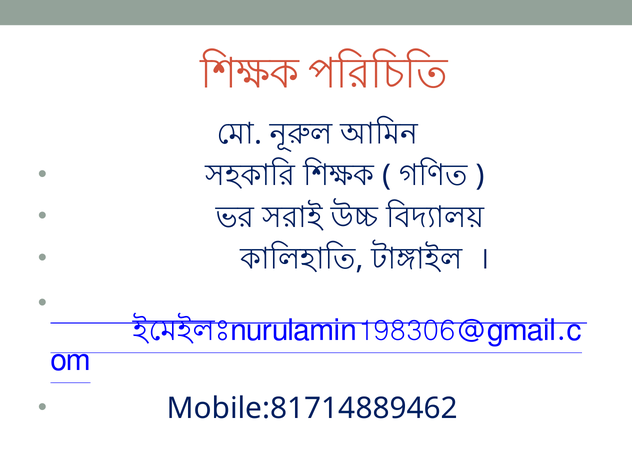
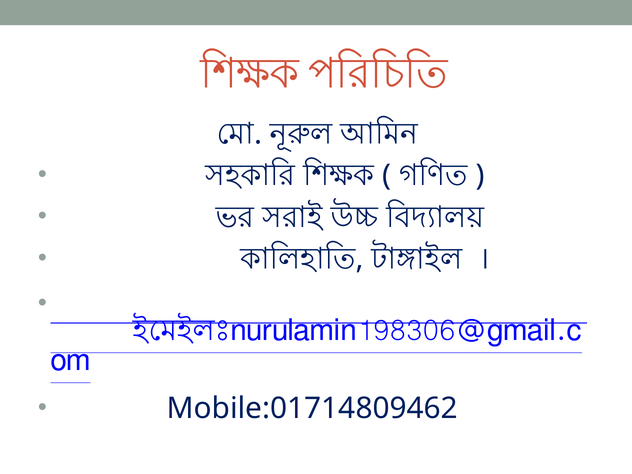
Mobile:81714889462: Mobile:81714889462 -> Mobile:01714809462
